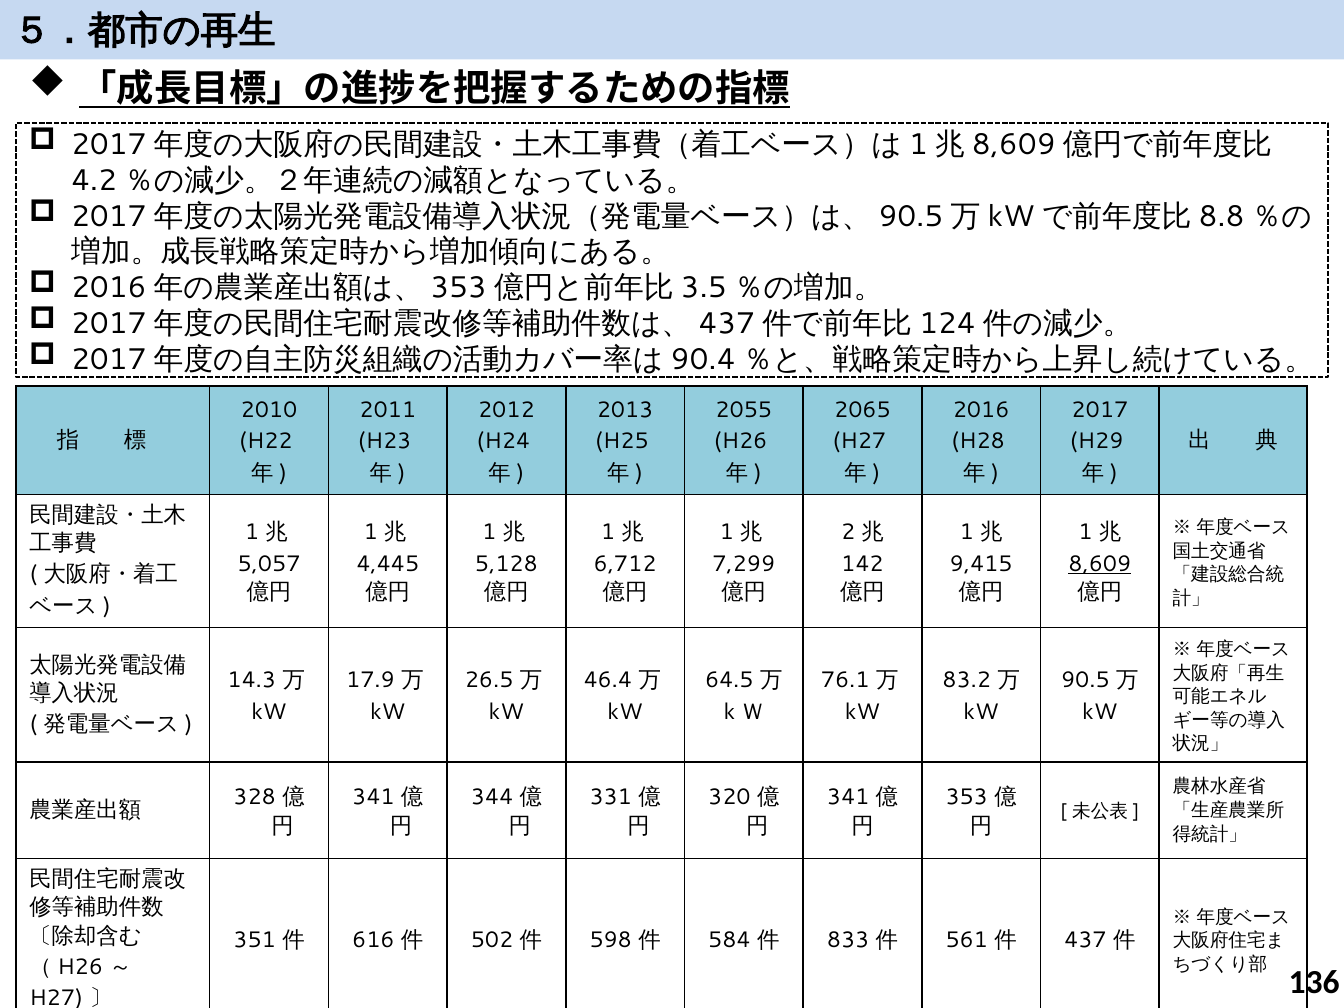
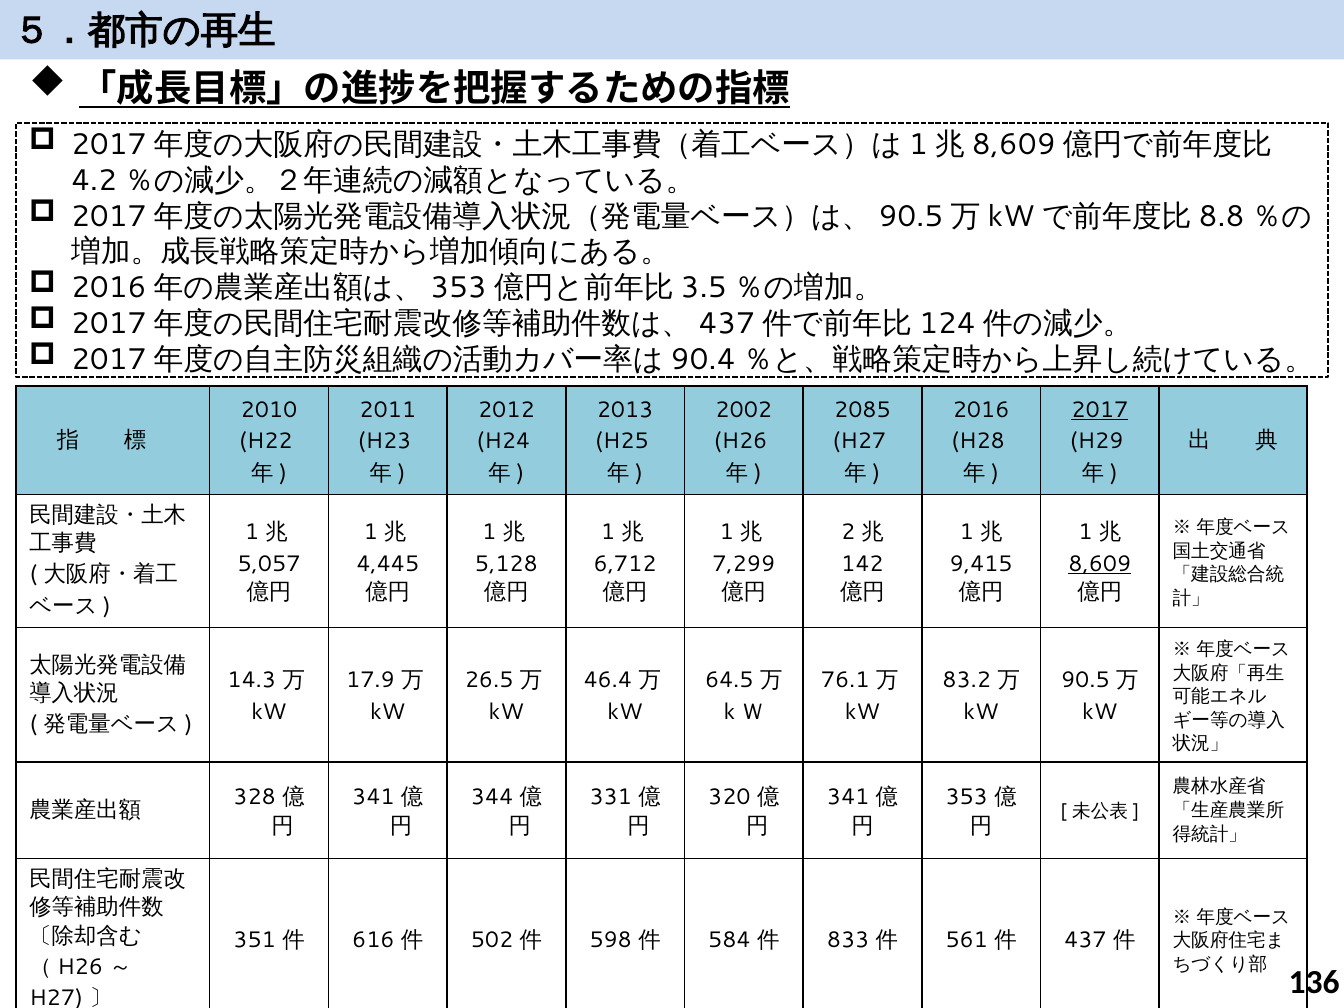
2055: 2055 -> 2002
2065: 2065 -> 2085
2017 underline: none -> present
